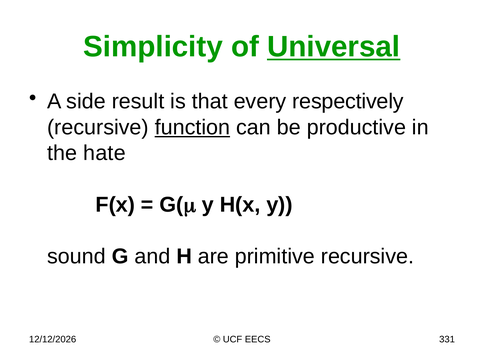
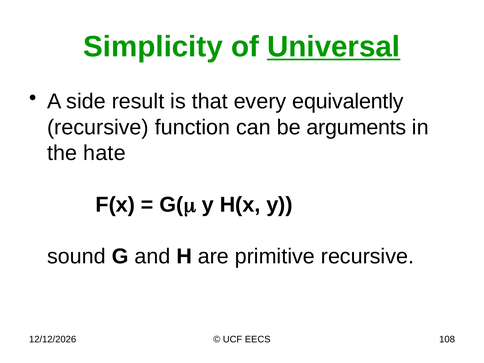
respectively: respectively -> equivalently
function underline: present -> none
productive: productive -> arguments
331: 331 -> 108
